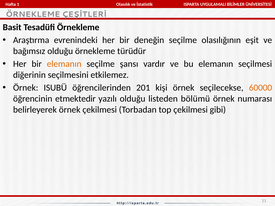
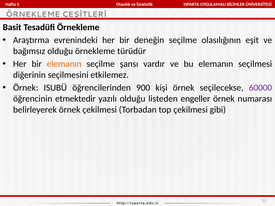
201: 201 -> 900
60000 colour: orange -> purple
bölümü: bölümü -> engeller
